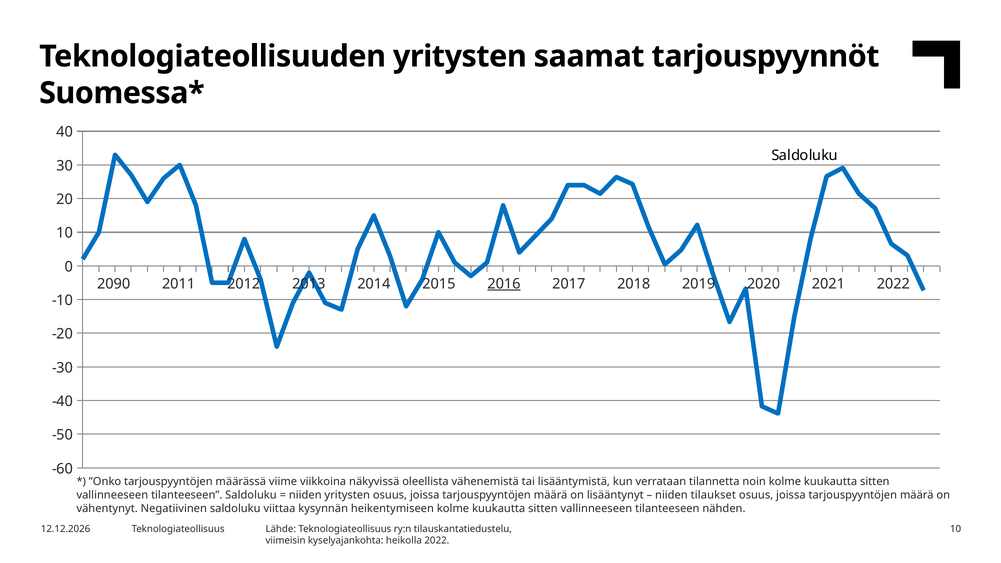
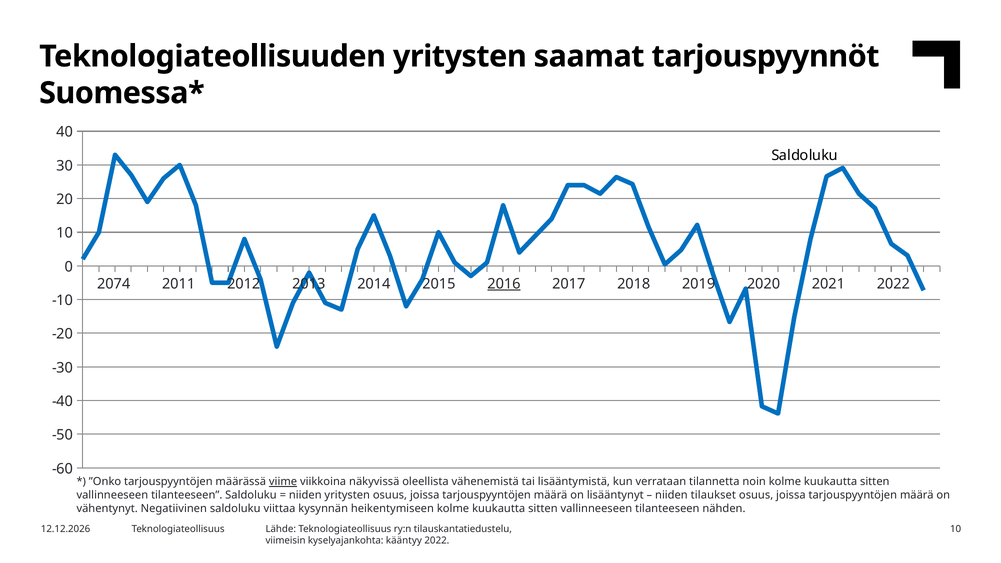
2090: 2090 -> 2074
viime underline: none -> present
heikolla: heikolla -> kääntyy
